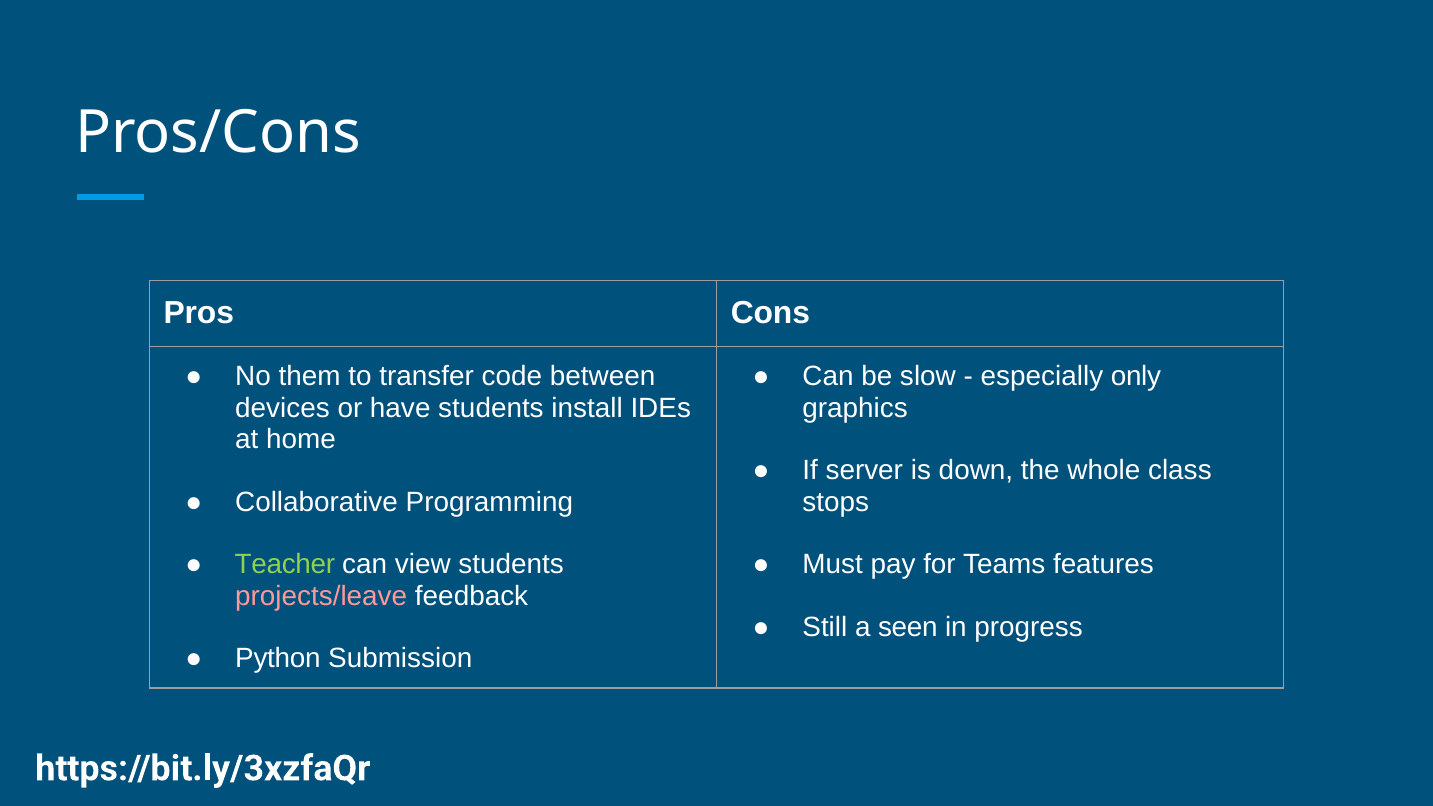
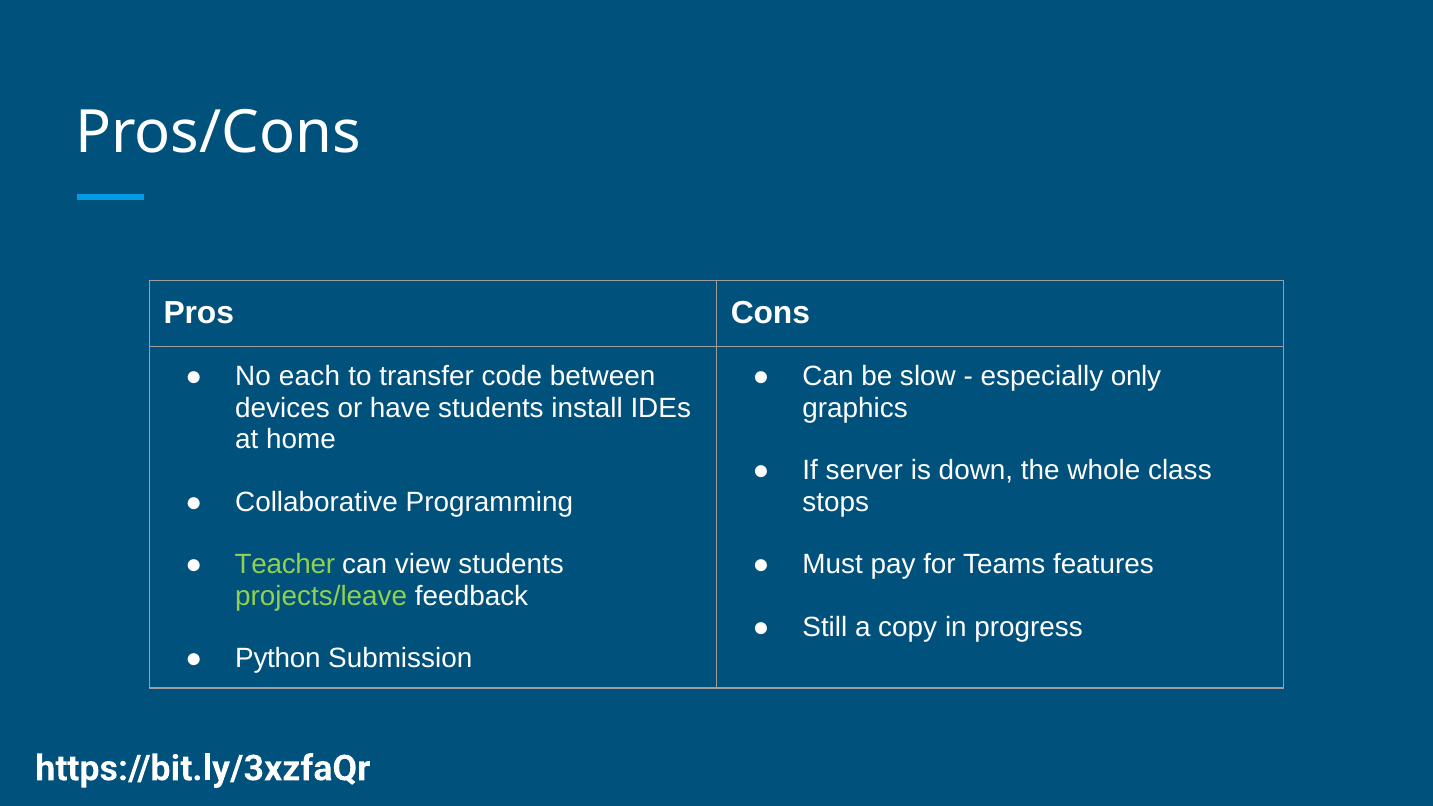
them: them -> each
projects/leave colour: pink -> light green
seen: seen -> copy
